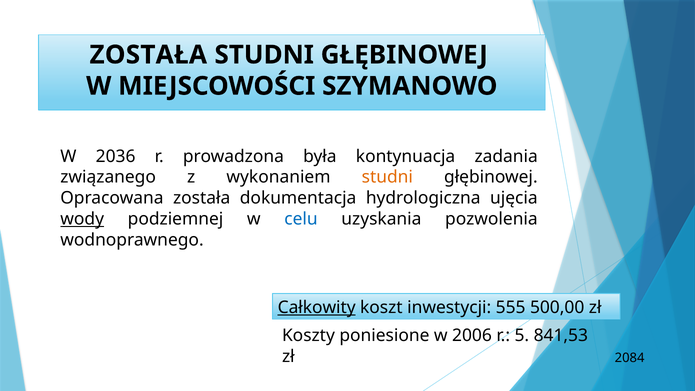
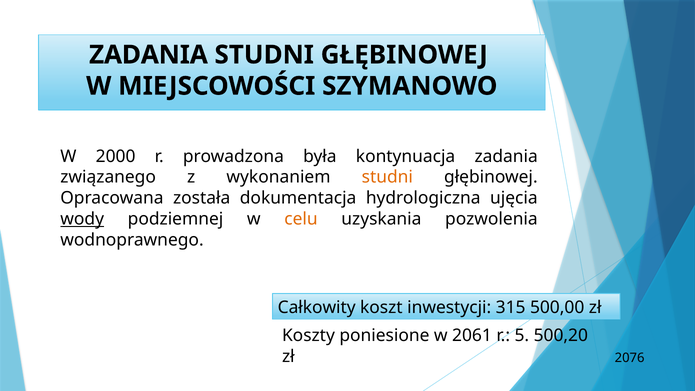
ZOSTAŁA at (148, 55): ZOSTAŁA -> ZADANIA
2036: 2036 -> 2000
celu colour: blue -> orange
Całkowity underline: present -> none
555: 555 -> 315
2006: 2006 -> 2061
841,53: 841,53 -> 500,20
2084: 2084 -> 2076
